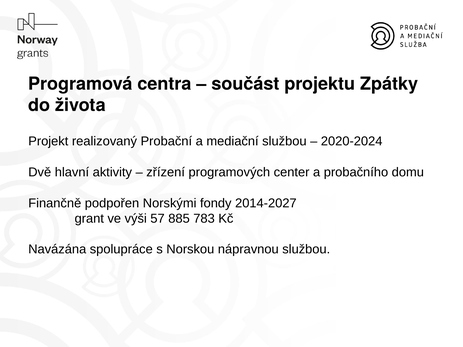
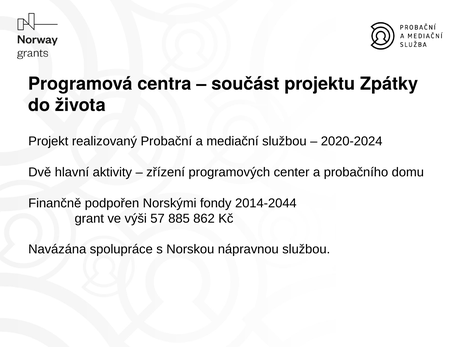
2014-2027: 2014-2027 -> 2014-2044
783: 783 -> 862
